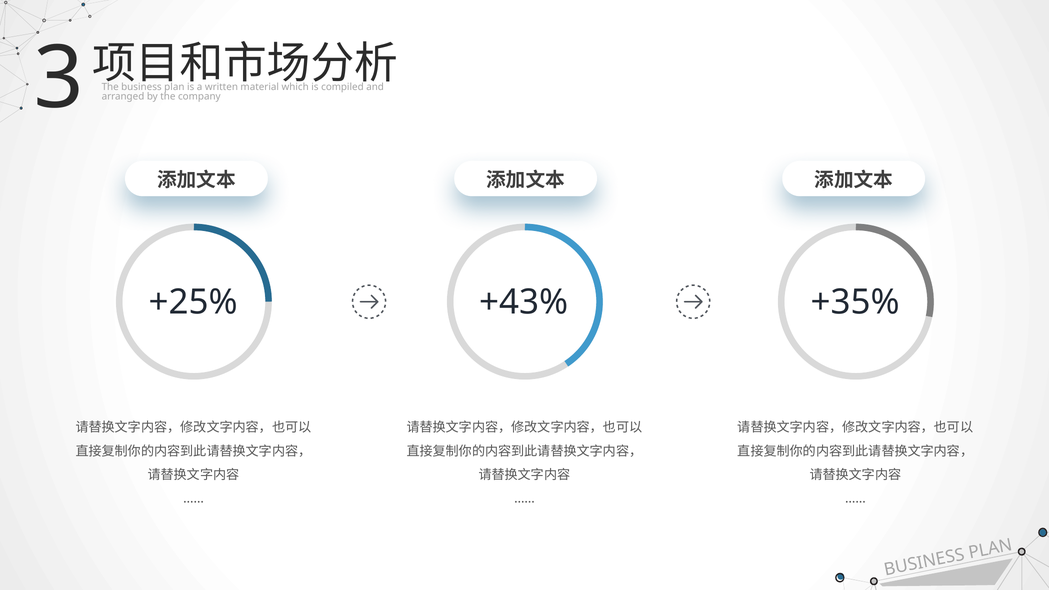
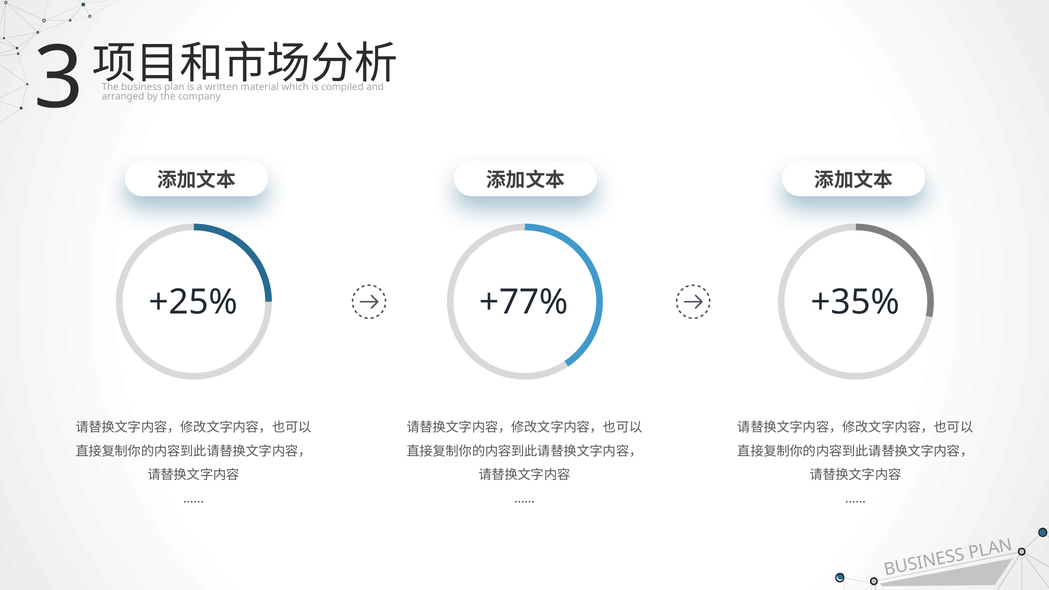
+43%: +43% -> +77%
